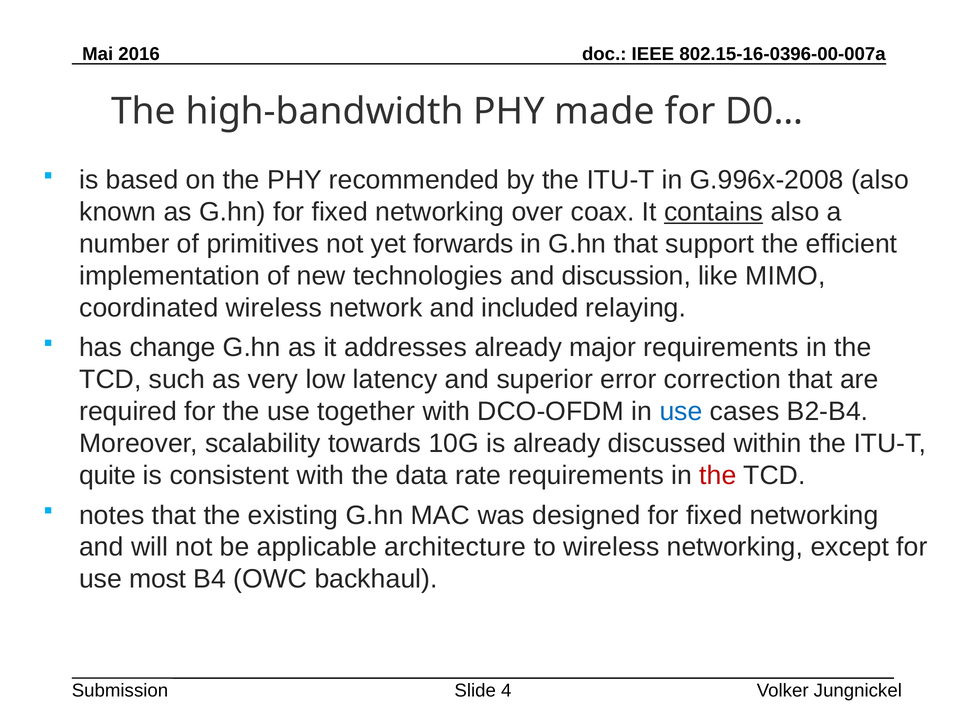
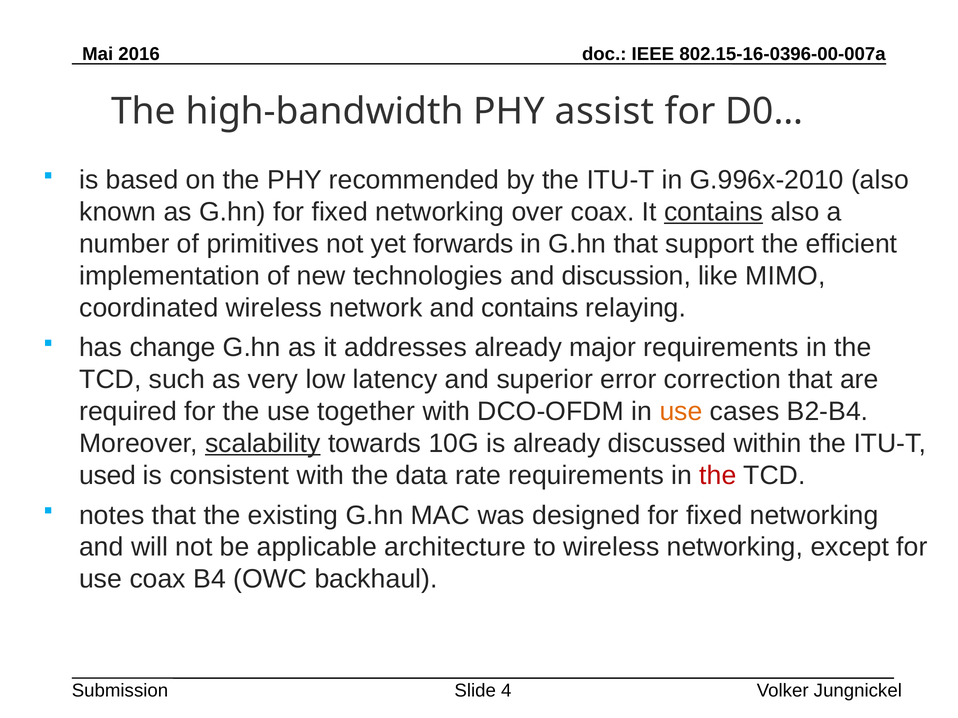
made: made -> assist
G.996x-2008: G.996x-2008 -> G.996x-2010
and included: included -> contains
use at (681, 412) colour: blue -> orange
scalability underline: none -> present
quite: quite -> used
use most: most -> coax
